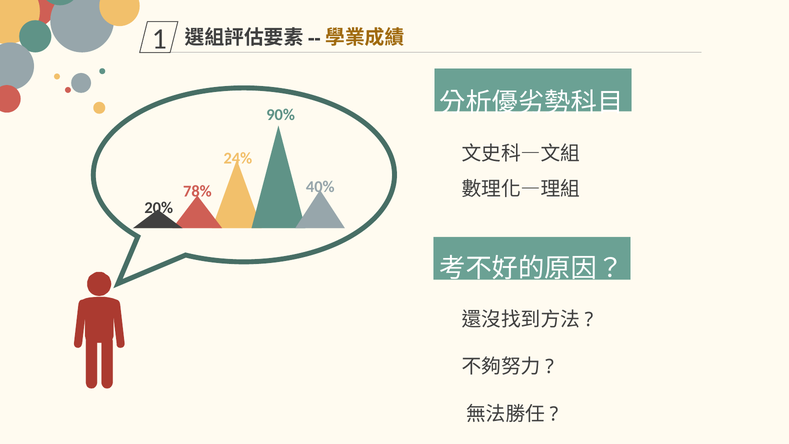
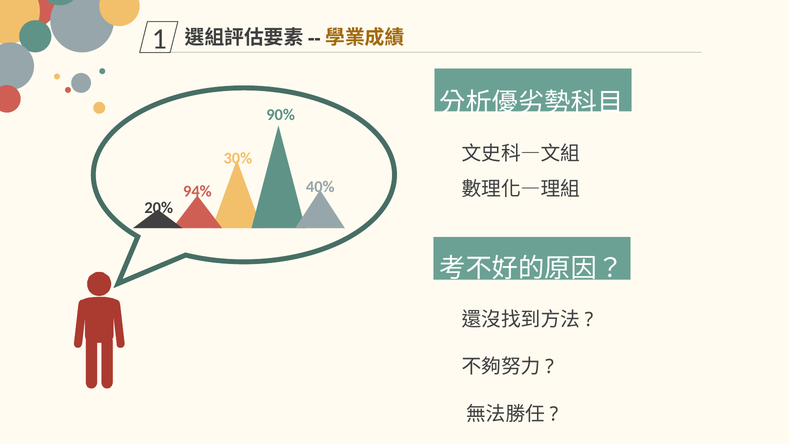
24%: 24% -> 30%
78%: 78% -> 94%
